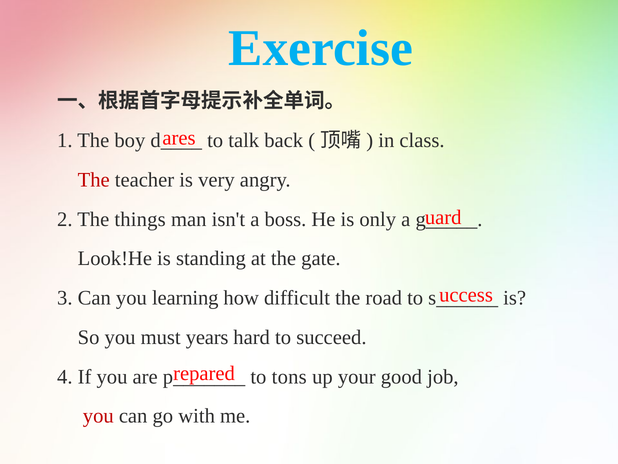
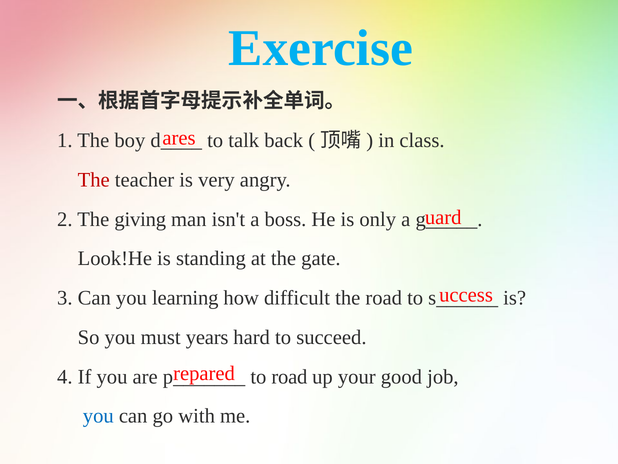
things: things -> giving
to tons: tons -> road
you at (98, 416) colour: red -> blue
